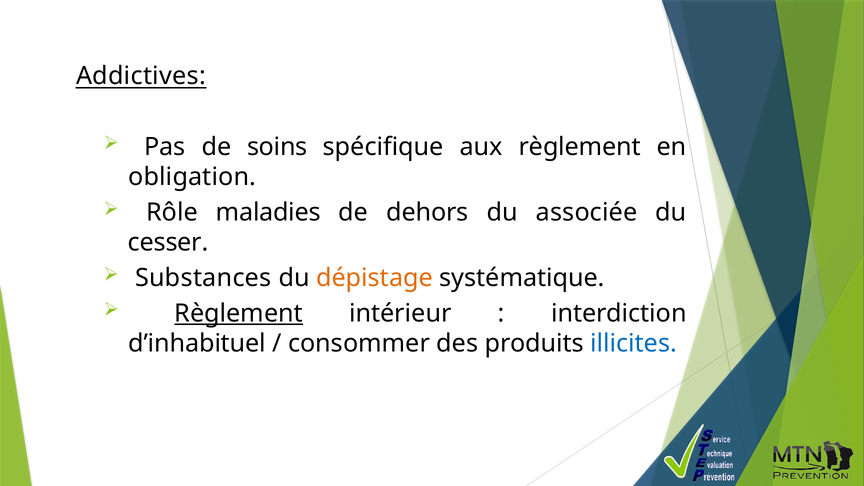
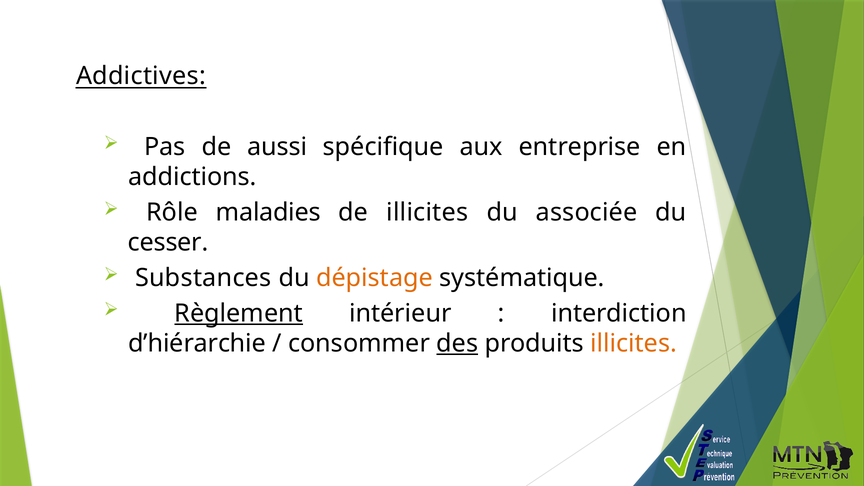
soins: soins -> aussi
aux règlement: règlement -> entreprise
obligation: obligation -> addictions
de dehors: dehors -> illicites
d’inhabituel: d’inhabituel -> d’hiérarchie
des underline: none -> present
illicites at (634, 343) colour: blue -> orange
